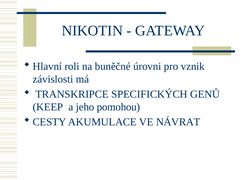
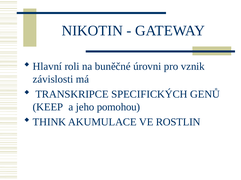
CESTY: CESTY -> THINK
NÁVRAT: NÁVRAT -> ROSTLIN
